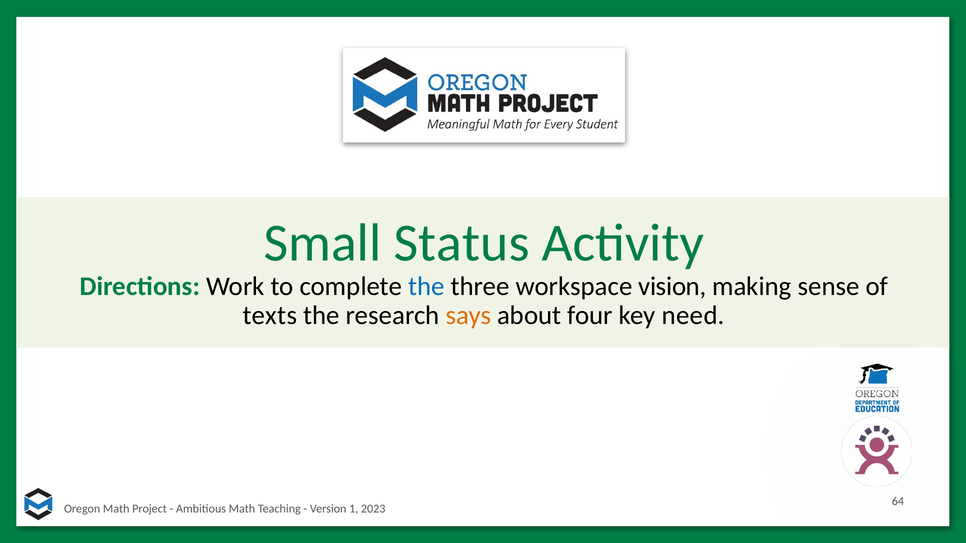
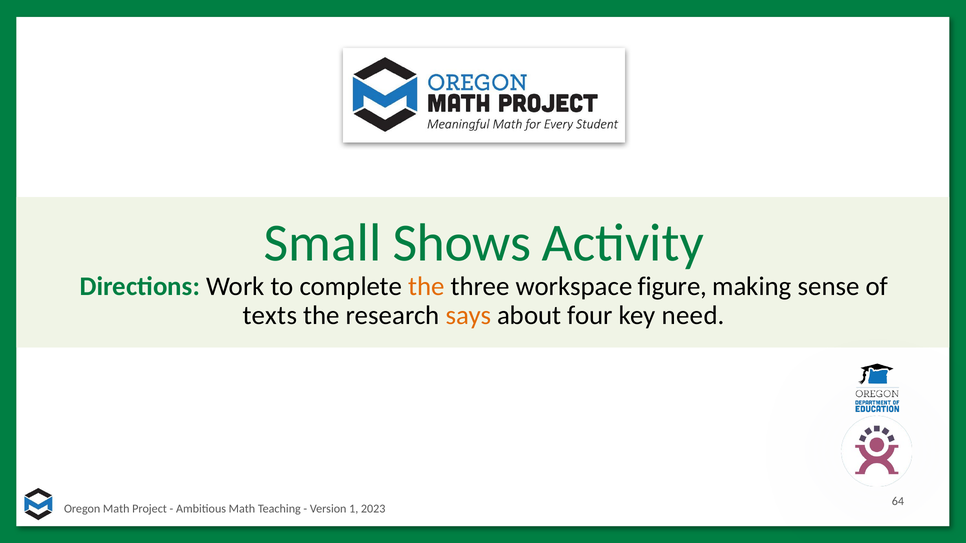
Status: Status -> Shows
the at (426, 287) colour: blue -> orange
vision: vision -> figure
